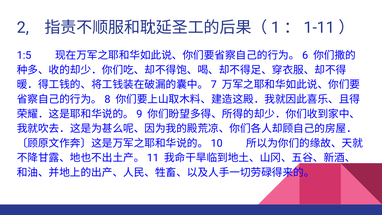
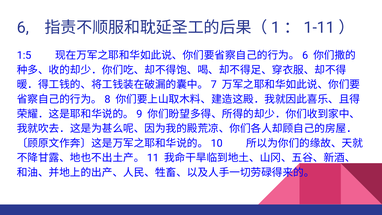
2: 2 -> 6
